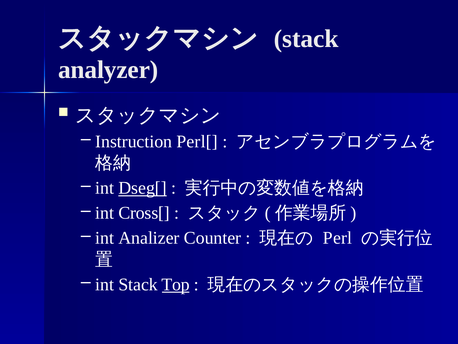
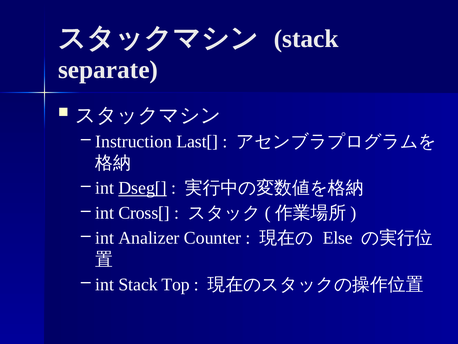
analyzer: analyzer -> separate
Perl[: Perl[ -> Last[
Perl: Perl -> Else
Top underline: present -> none
